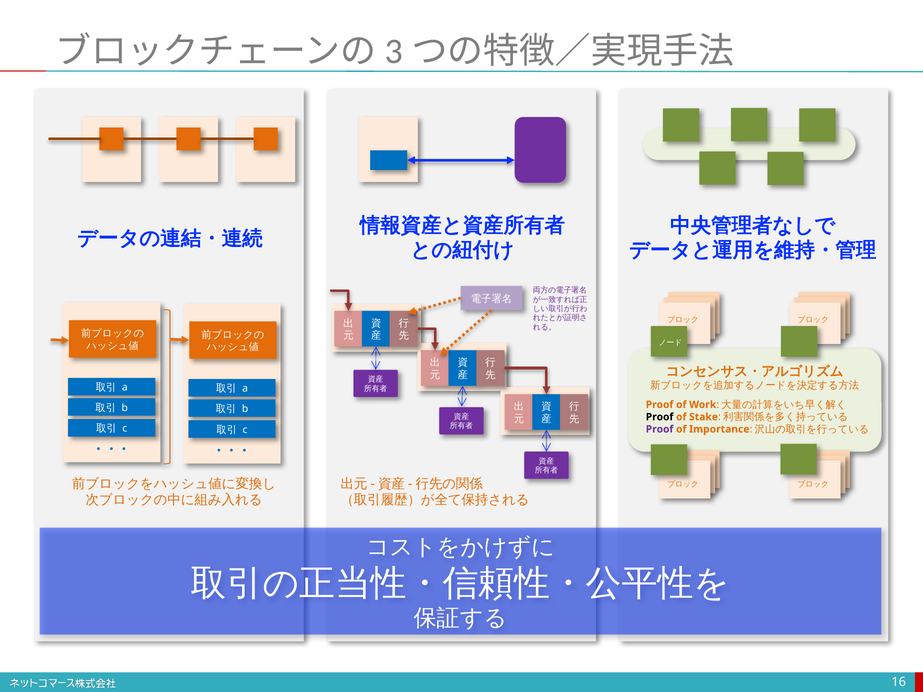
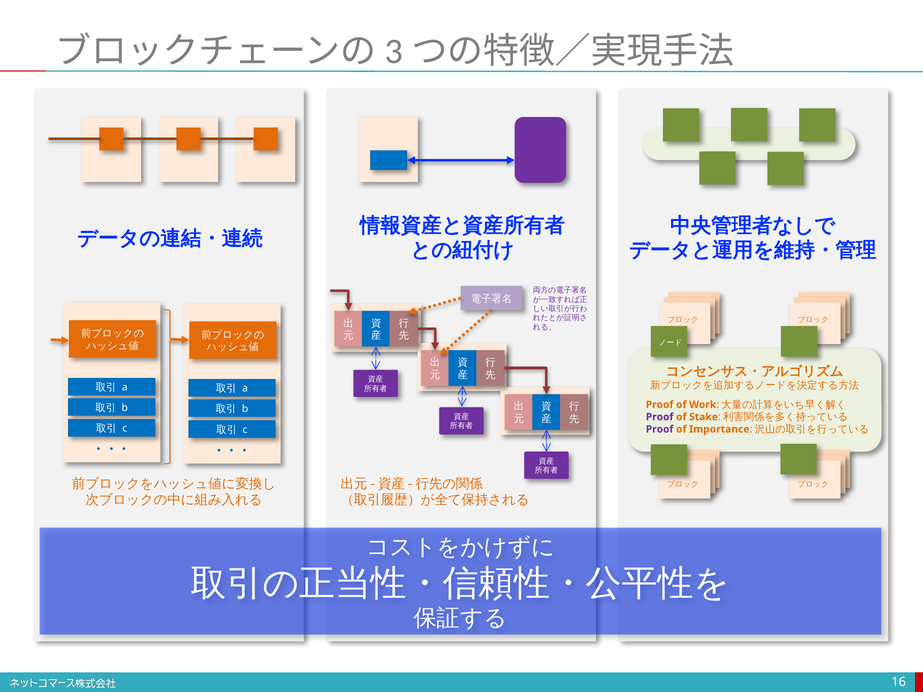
Proof at (660, 417) colour: black -> purple
